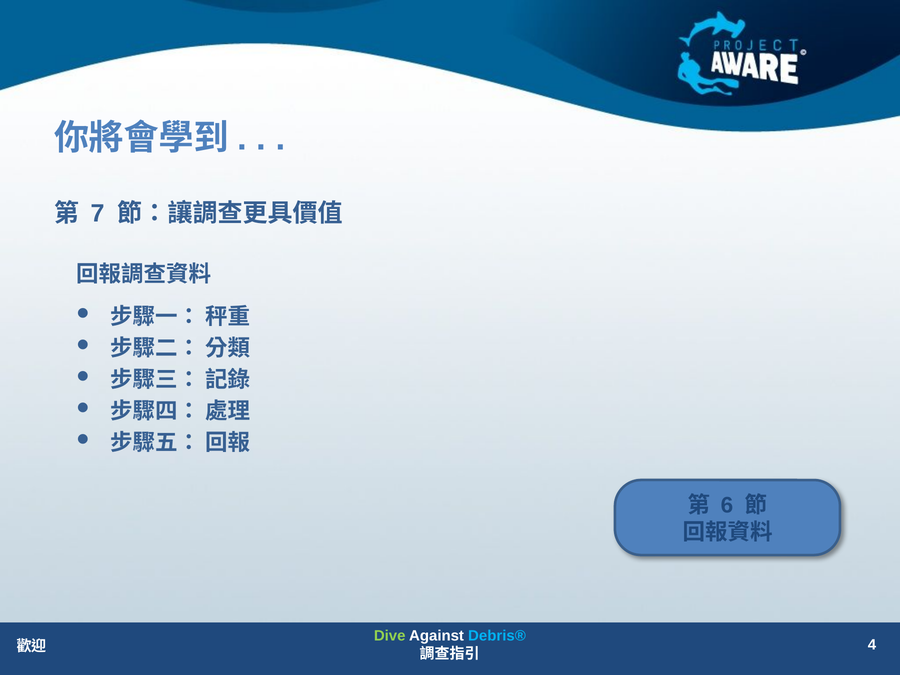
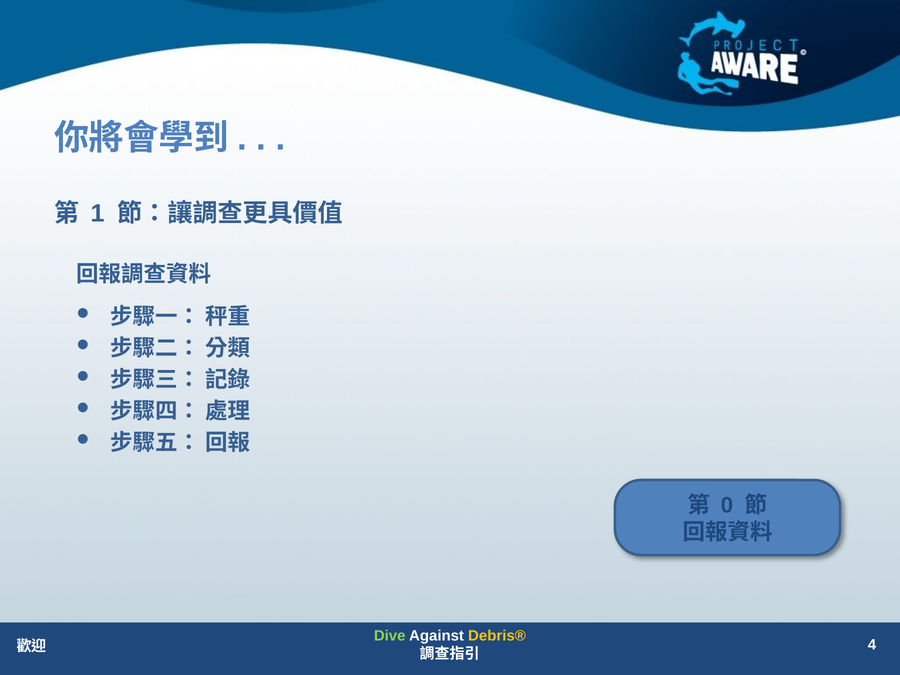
7: 7 -> 1
6: 6 -> 0
Debris® colour: light blue -> yellow
